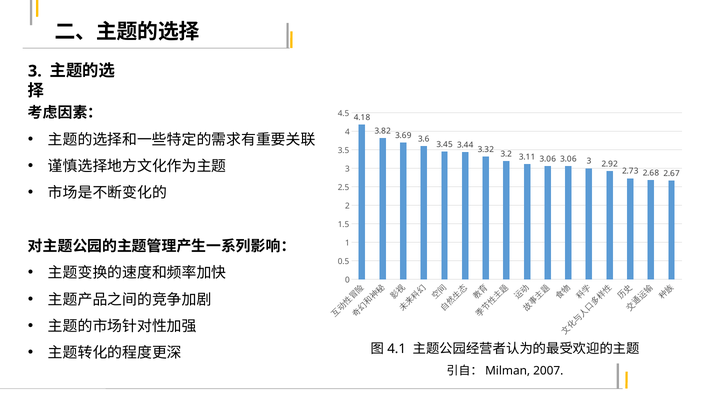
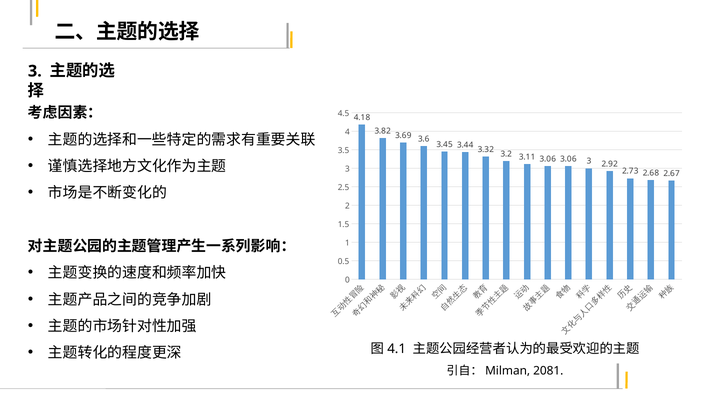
2007: 2007 -> 2081
